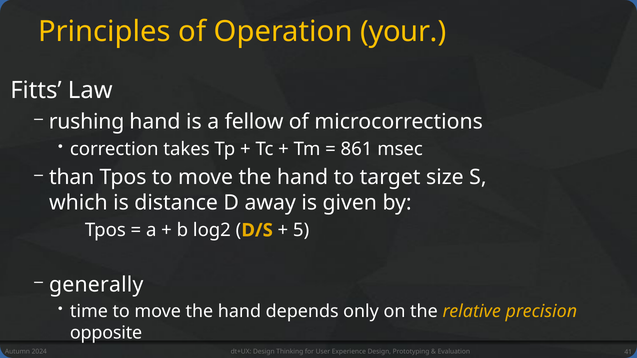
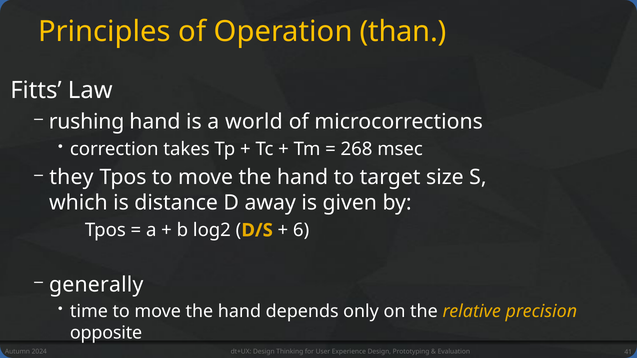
your: your -> than
fellow: fellow -> world
861: 861 -> 268
than: than -> they
5: 5 -> 6
